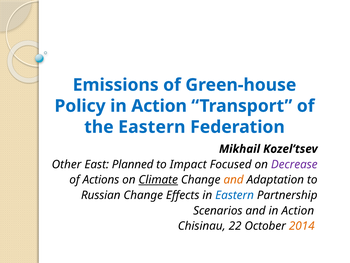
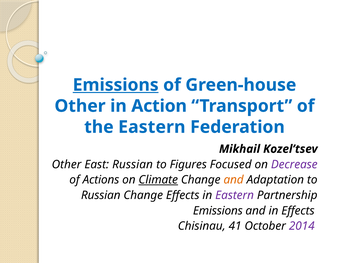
Emissions at (116, 85) underline: none -> present
Policy at (80, 106): Policy -> Other
East Planned: Planned -> Russian
Impact: Impact -> Figures
Eastern at (235, 195) colour: blue -> purple
Scenarios at (218, 210): Scenarios -> Emissions
and in Action: Action -> Effects
22: 22 -> 41
2014 colour: orange -> purple
